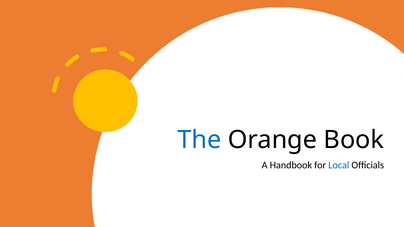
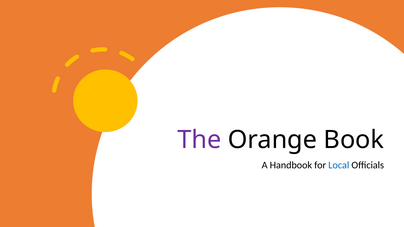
The colour: blue -> purple
